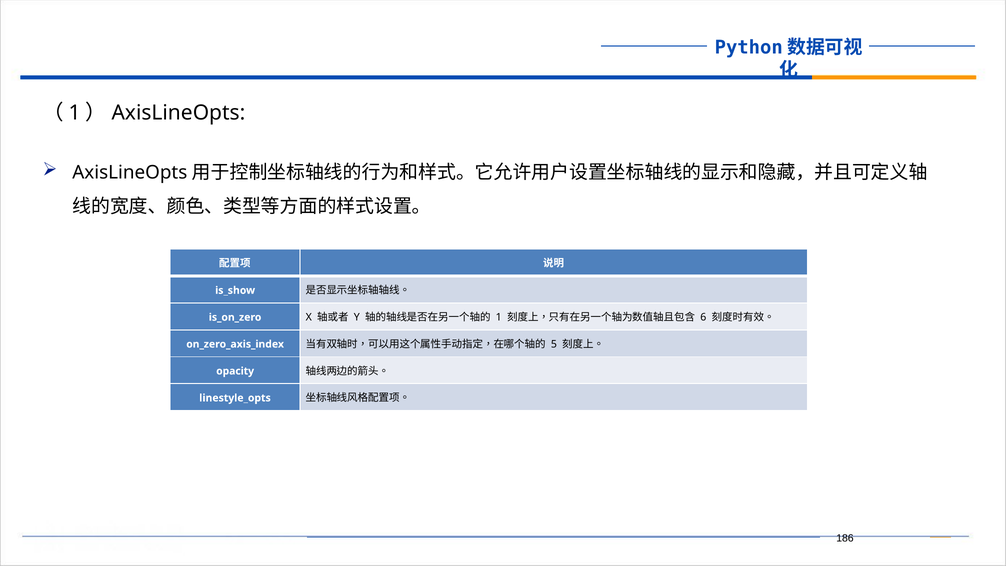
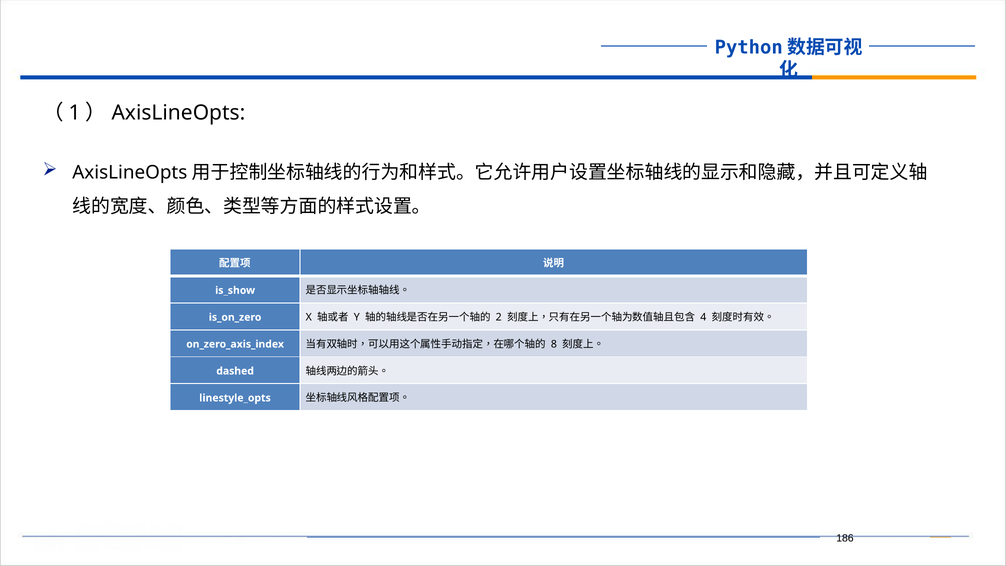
1 at (499, 317): 1 -> 2
6: 6 -> 4
5: 5 -> 8
opacity: opacity -> dashed
